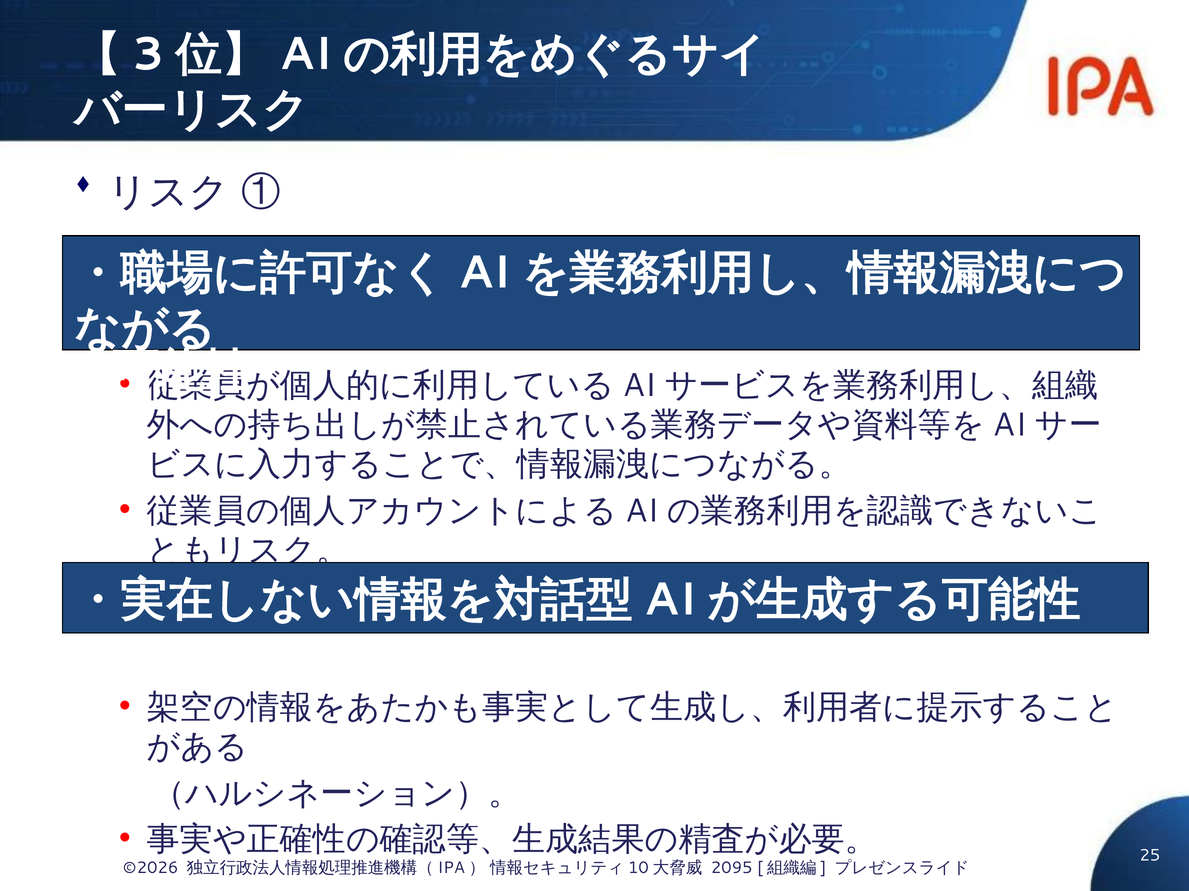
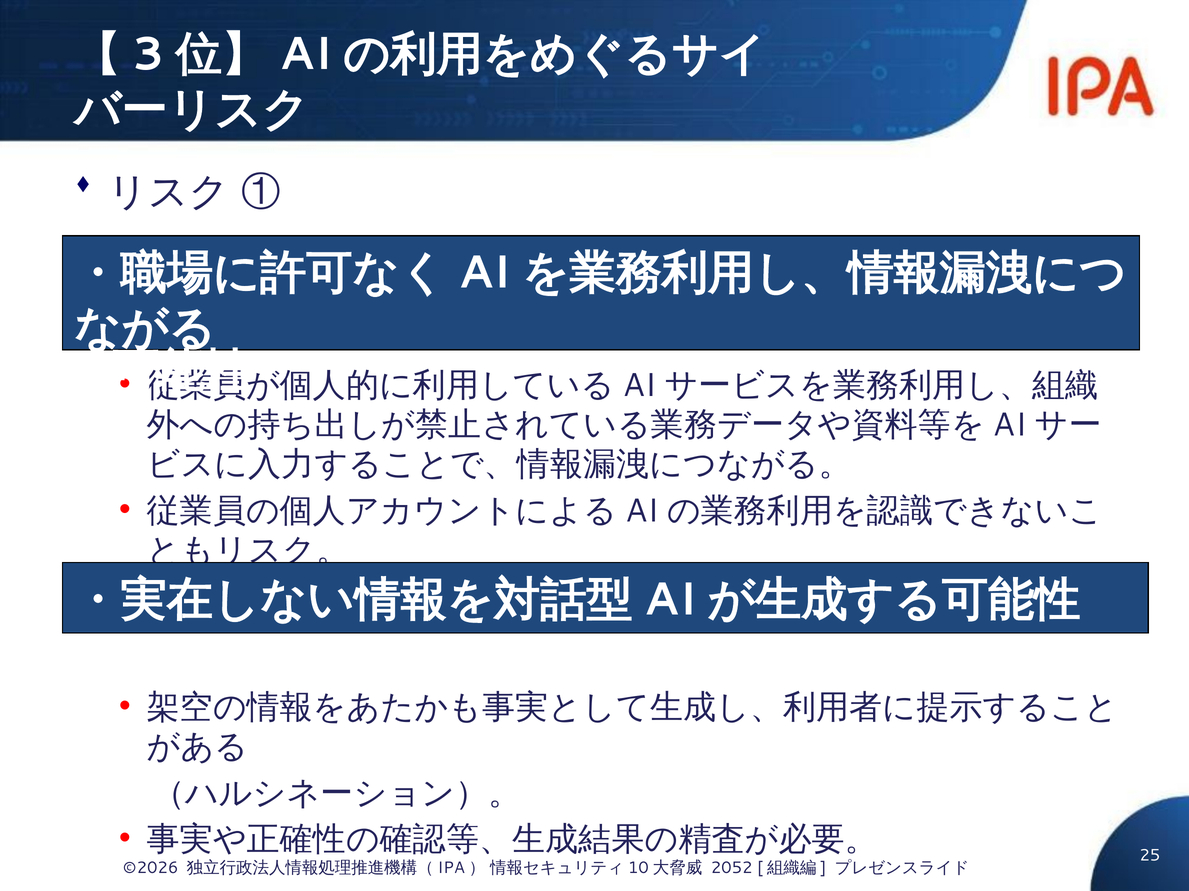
2095: 2095 -> 2052
